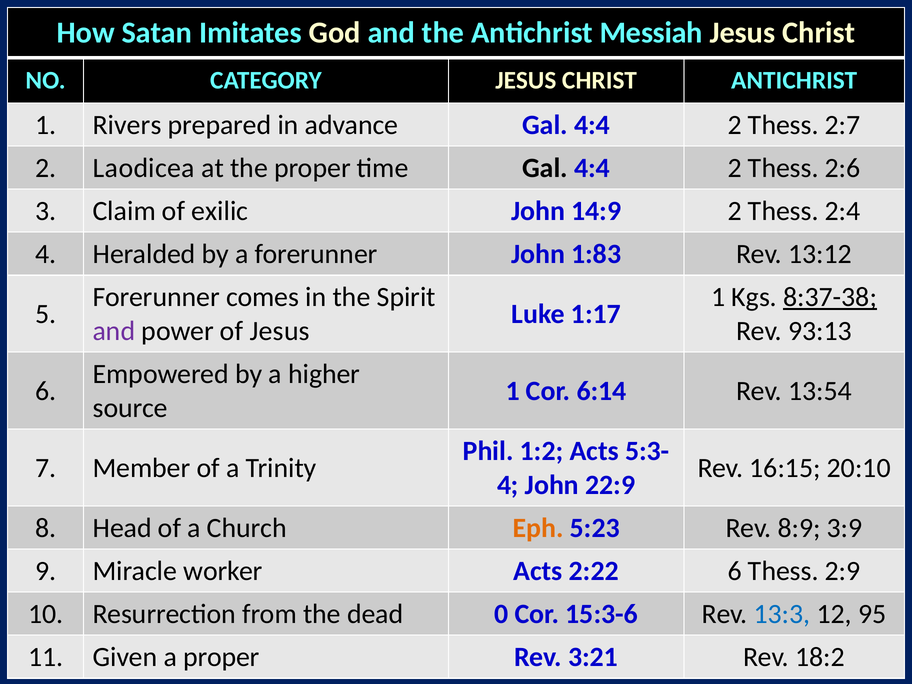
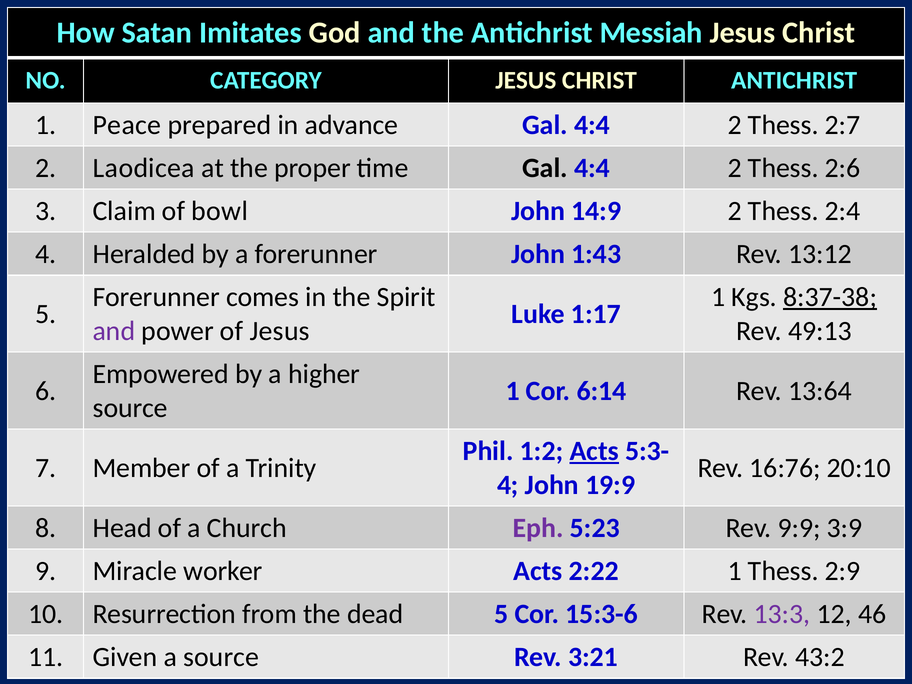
Rivers: Rivers -> Peace
exilic: exilic -> bowl
1:83: 1:83 -> 1:43
93:13: 93:13 -> 49:13
13:54: 13:54 -> 13:64
Acts at (594, 451) underline: none -> present
16:15: 16:15 -> 16:76
22:9: 22:9 -> 19:9
Eph colour: orange -> purple
8:9: 8:9 -> 9:9
2:22 6: 6 -> 1
dead 0: 0 -> 5
13:3 colour: blue -> purple
95: 95 -> 46
a proper: proper -> source
18:2: 18:2 -> 43:2
